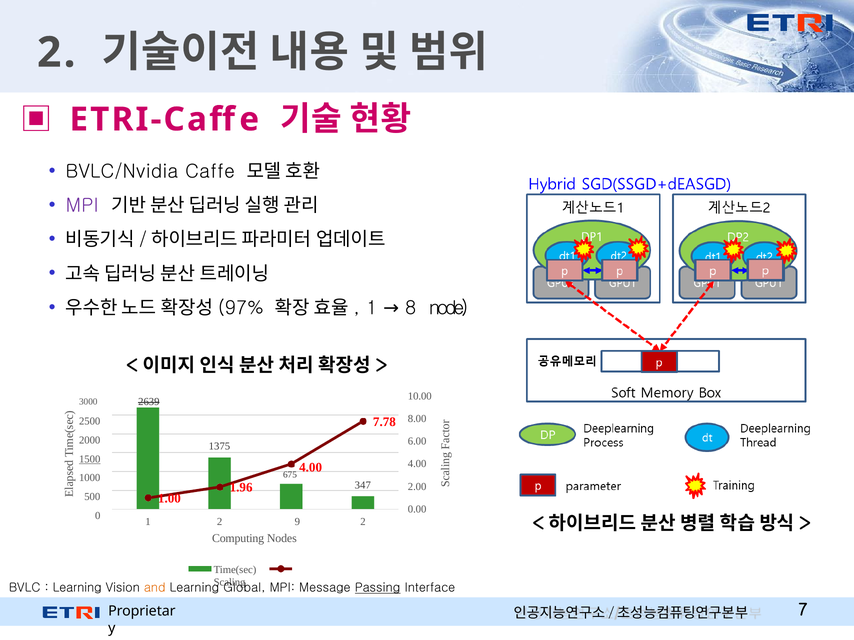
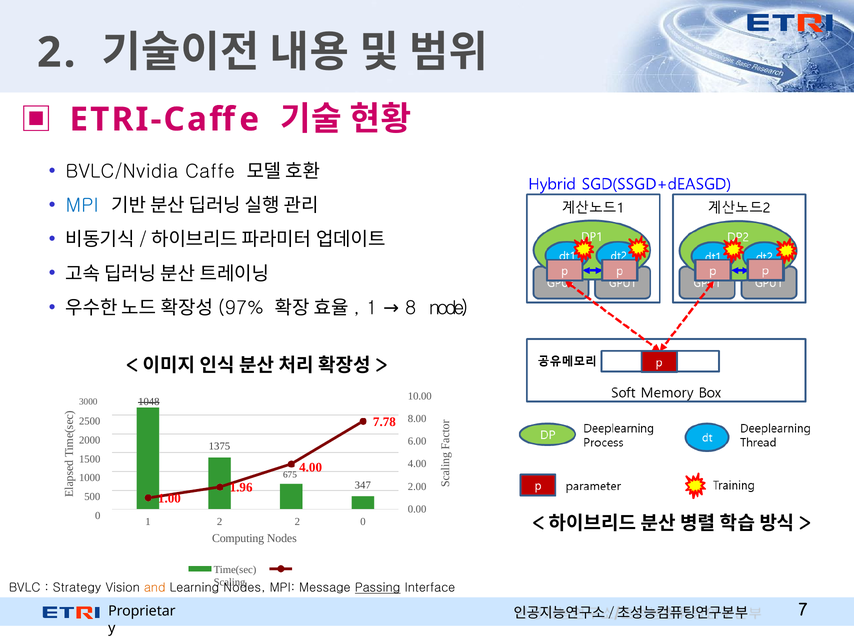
MPI at (82, 206) colour: purple -> blue
2639: 2639 -> 1048
1500 underline: present -> none
2 9: 9 -> 2
1 2: 2 -> 0
Learning at (77, 588): Learning -> Strategy
Learning Global: Global -> Nodes
